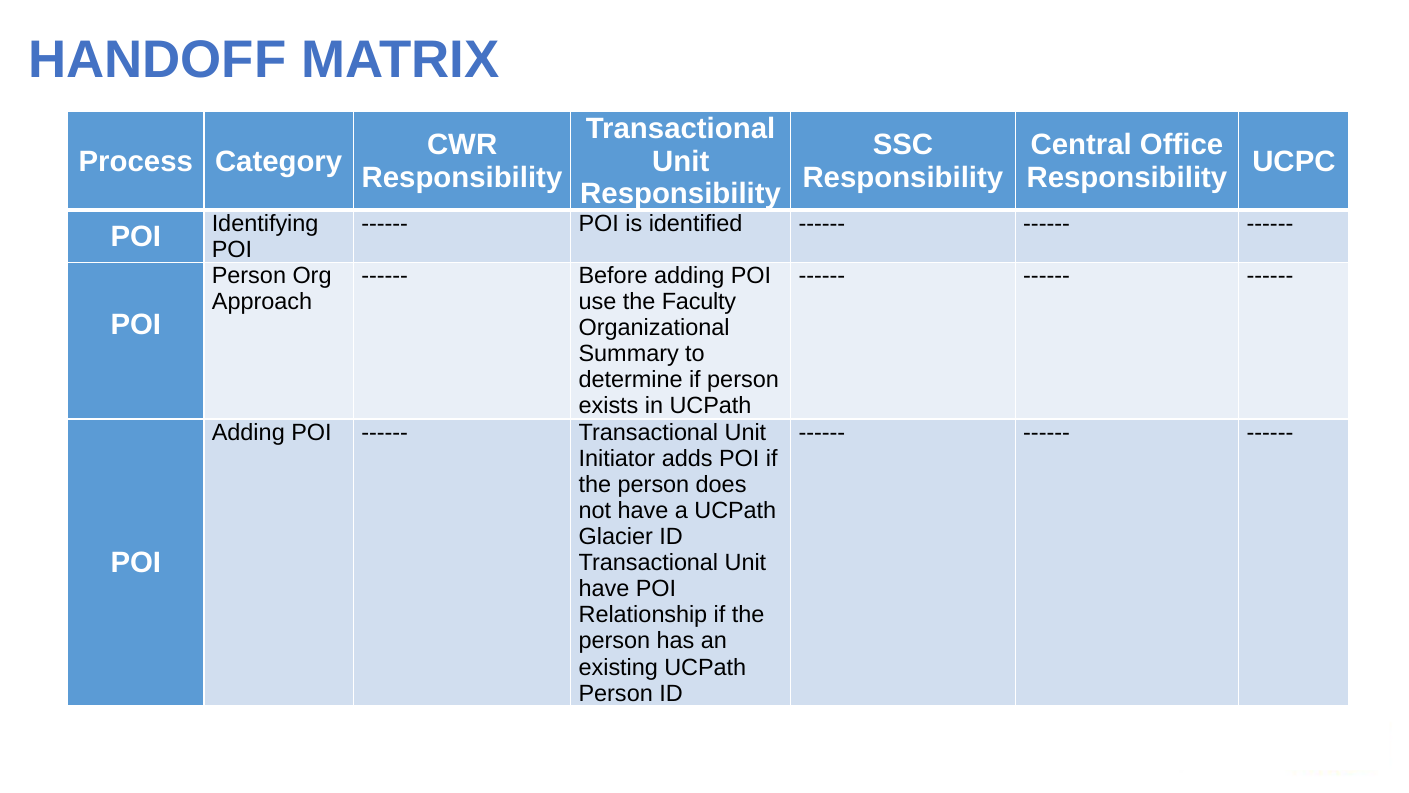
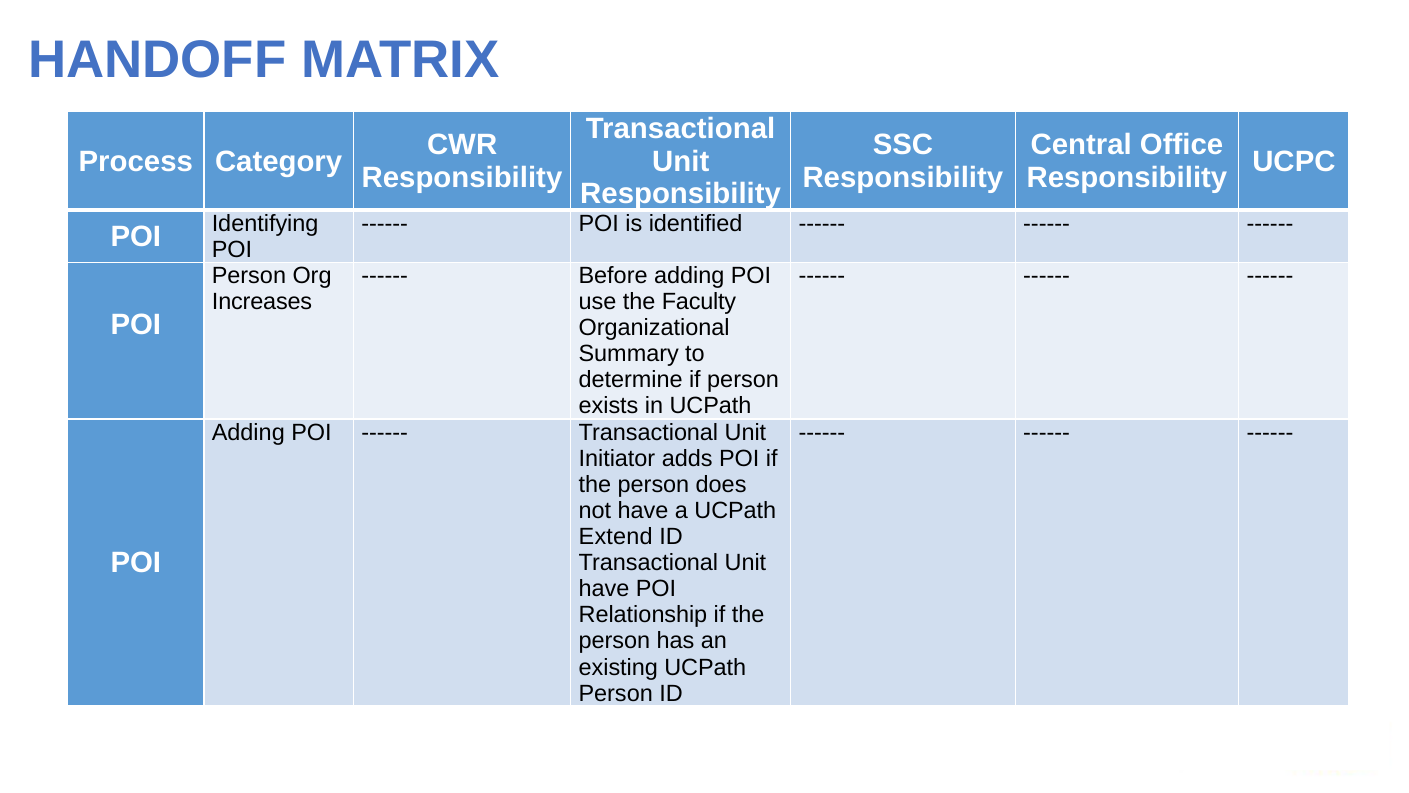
Approach: Approach -> Increases
Glacier: Glacier -> Extend
